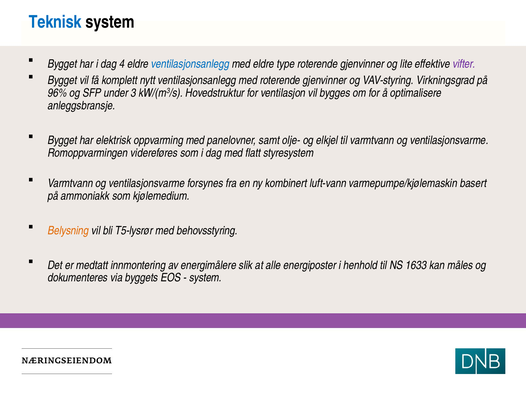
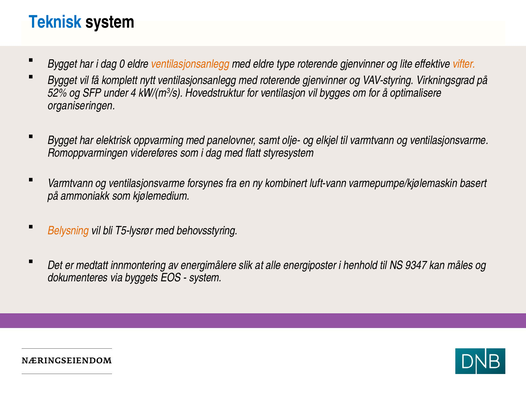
4: 4 -> 0
ventilasjonsanlegg at (190, 64) colour: blue -> orange
vifter colour: purple -> orange
96%: 96% -> 52%
3: 3 -> 4
anleggsbransje: anleggsbransje -> organiseringen
1633: 1633 -> 9347
